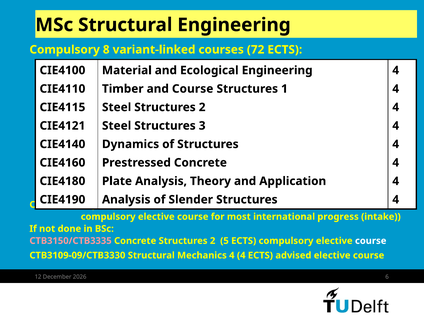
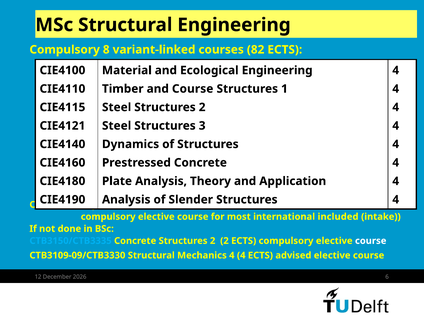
72: 72 -> 82
progress: progress -> included
CTB3150/CTB3335 colour: pink -> light blue
2 5: 5 -> 2
